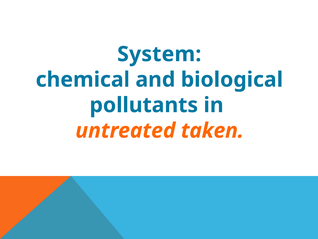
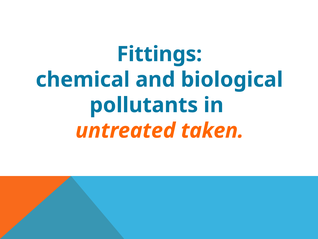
System: System -> Fittings
